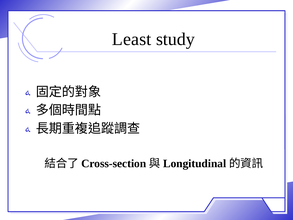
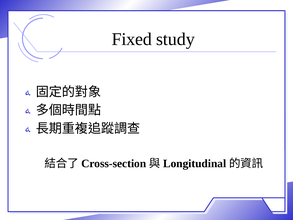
Least: Least -> Fixed
